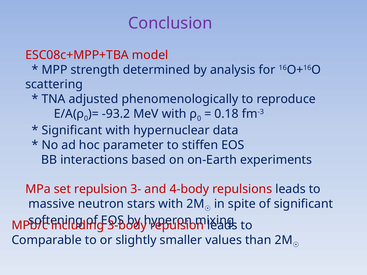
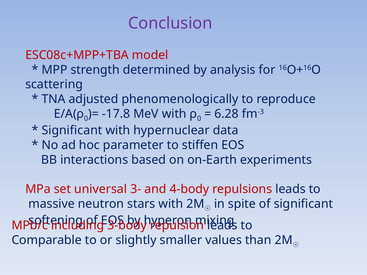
-93.2: -93.2 -> -17.8
0.18: 0.18 -> 6.28
set repulsion: repulsion -> universal
